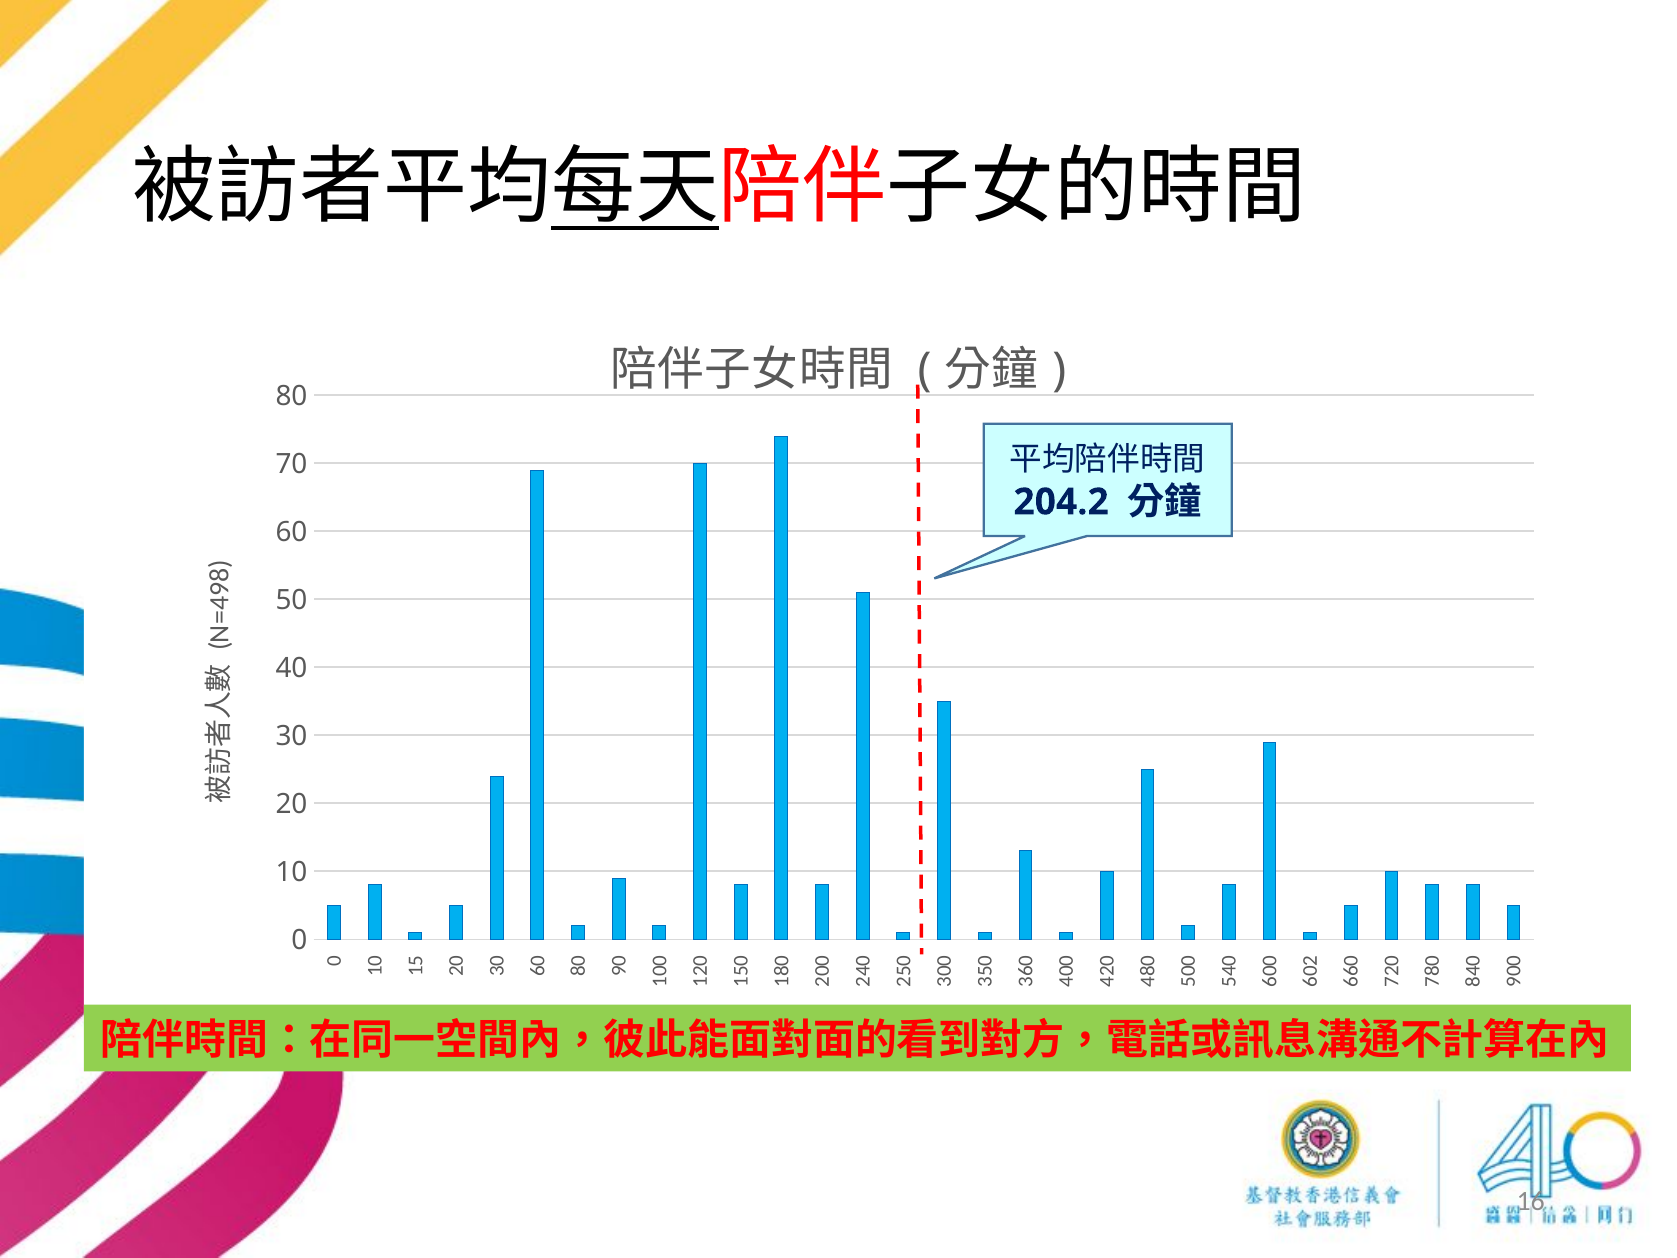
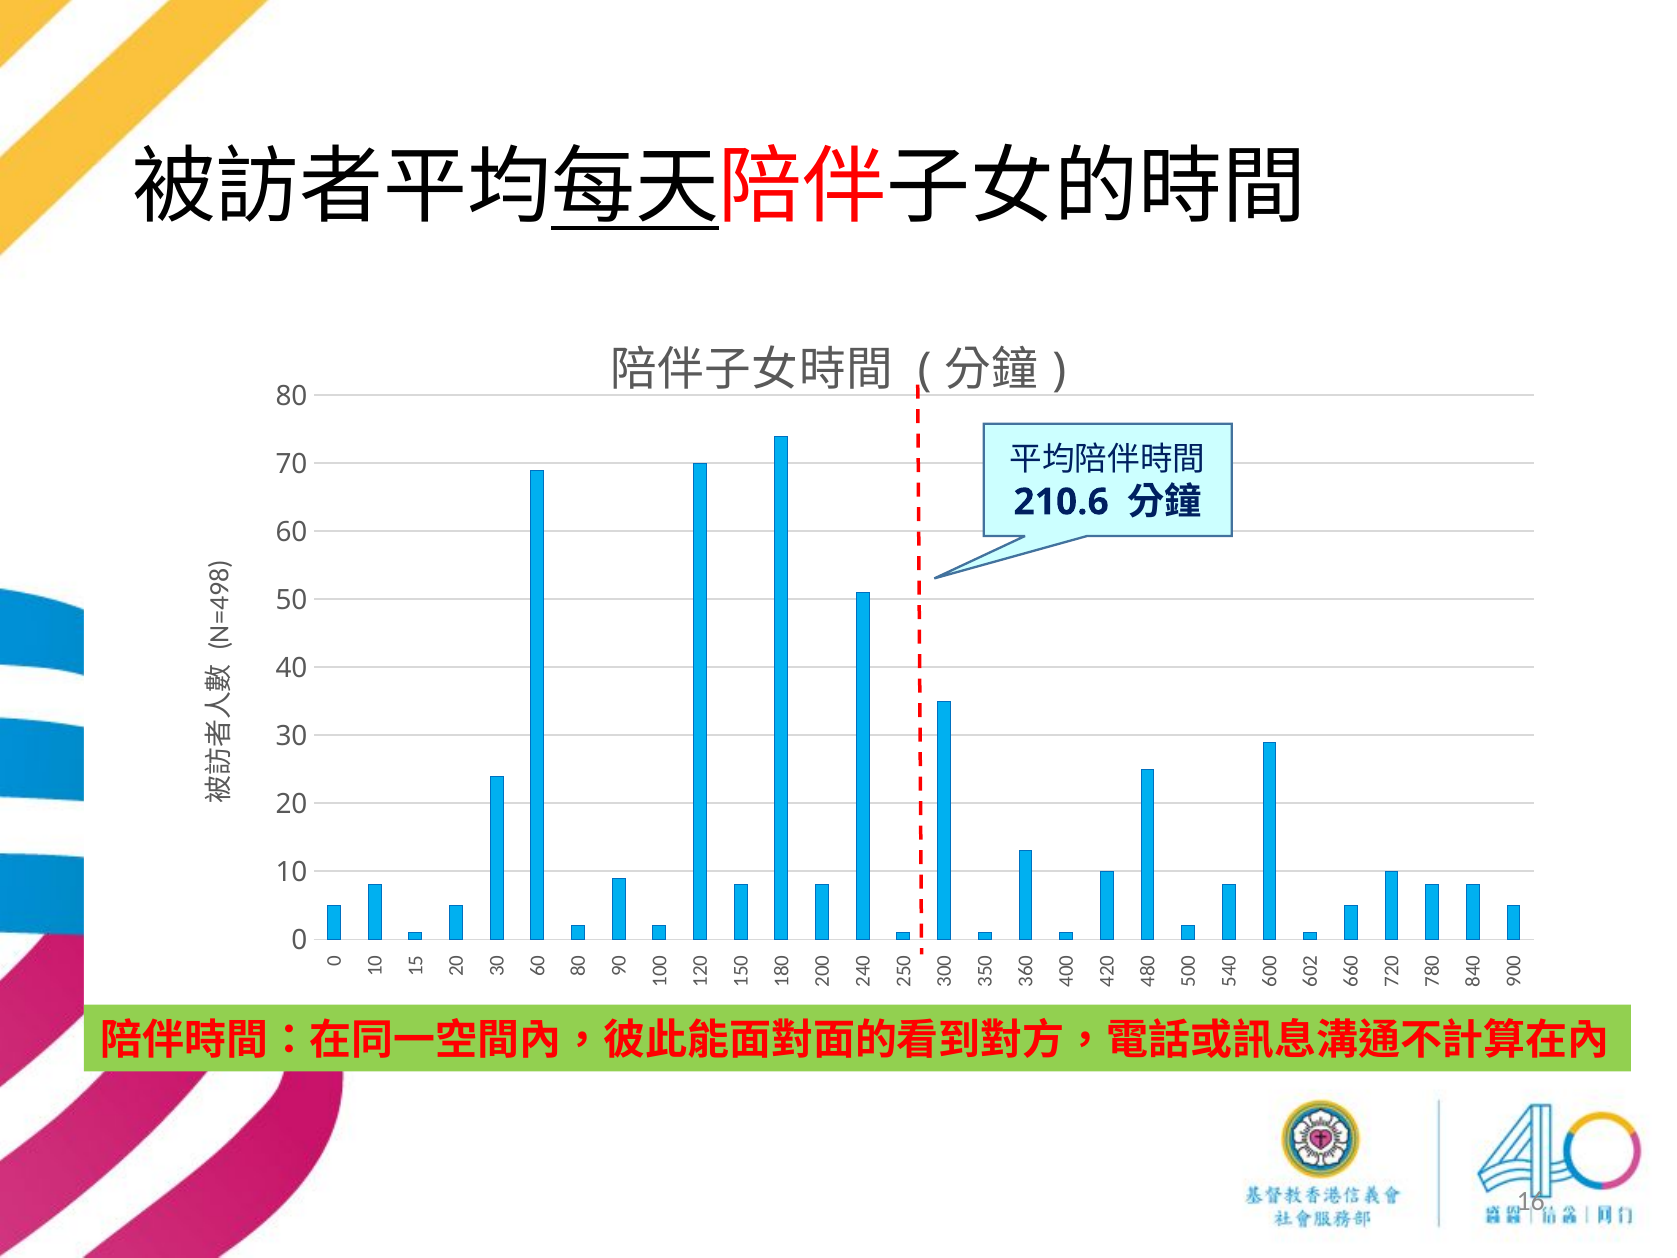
204.2: 204.2 -> 210.6
